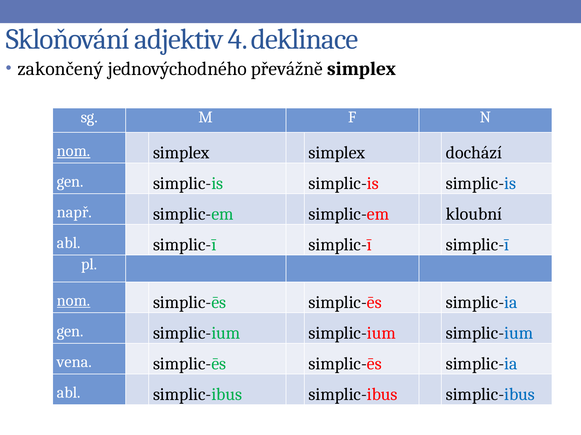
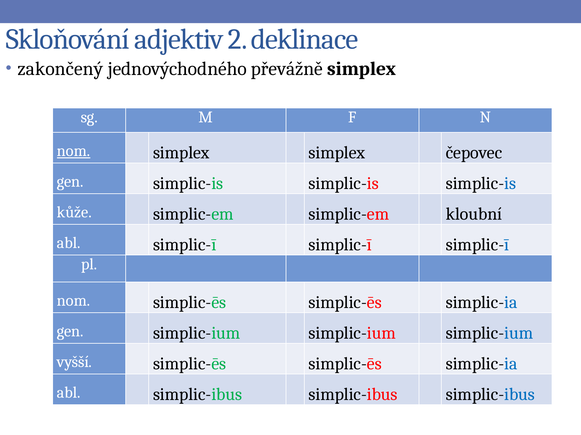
4: 4 -> 2
dochází: dochází -> čepovec
např: např -> kůže
nom at (74, 301) underline: present -> none
vena: vena -> vyšší
